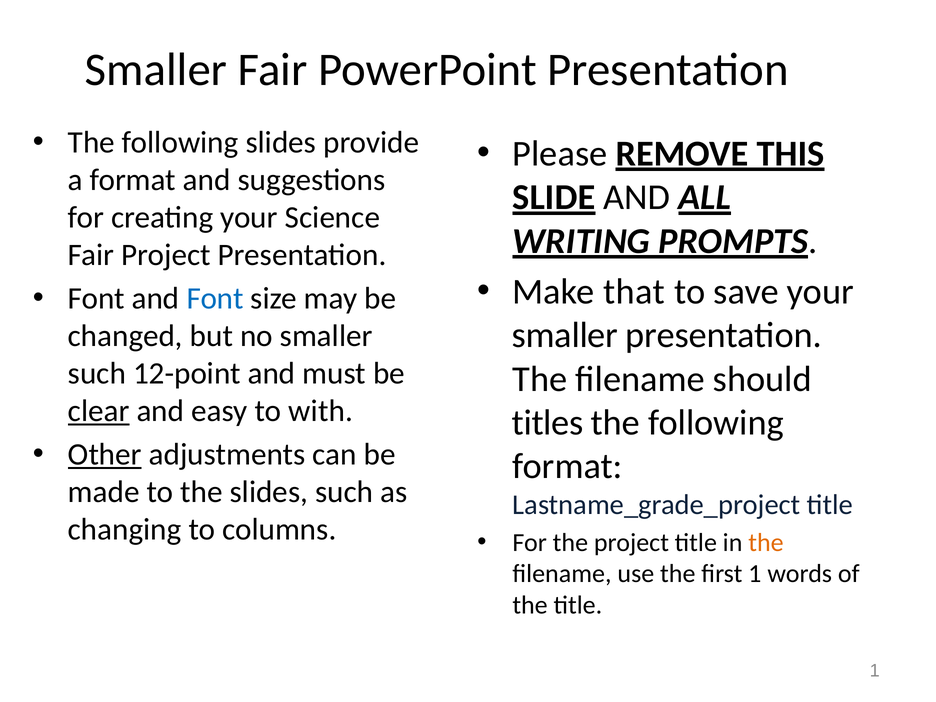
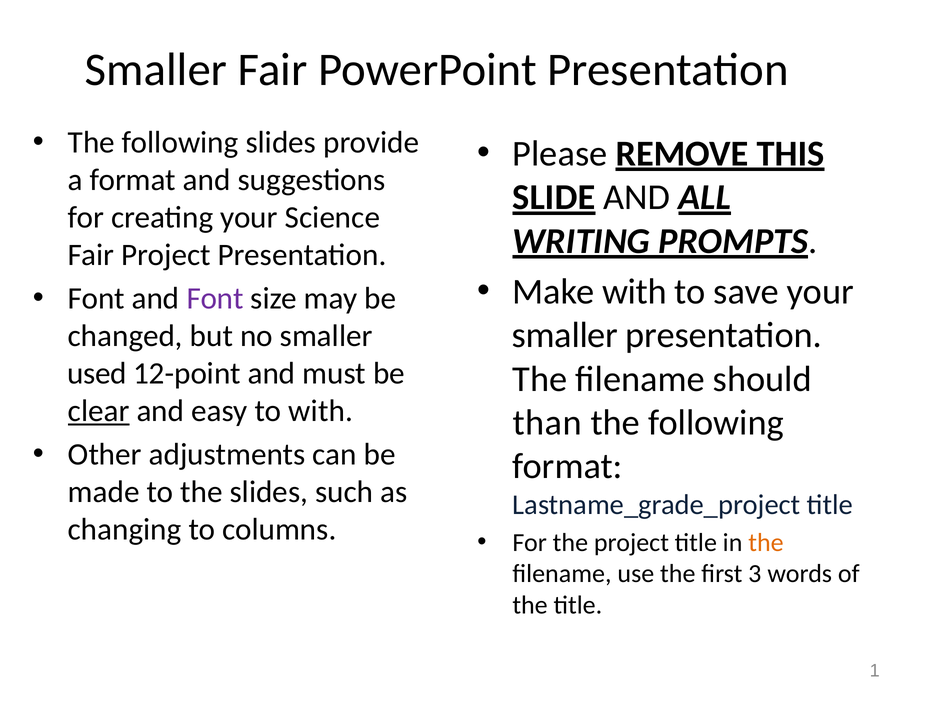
Make that: that -> with
Font at (215, 299) colour: blue -> purple
such at (97, 373): such -> used
titles: titles -> than
Other underline: present -> none
first 1: 1 -> 3
